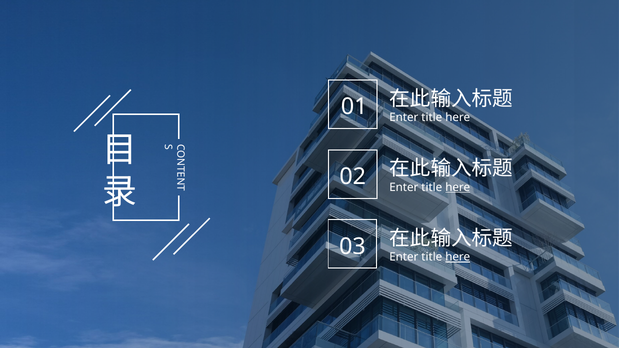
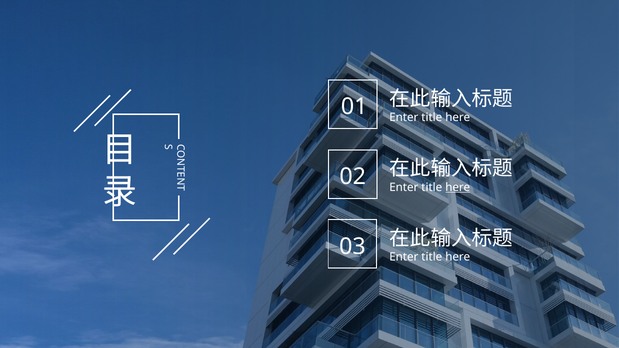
here at (458, 257) underline: present -> none
